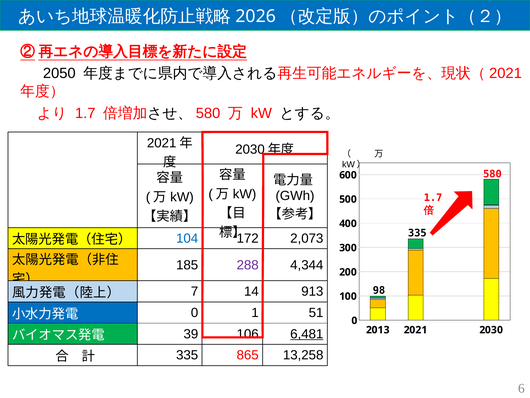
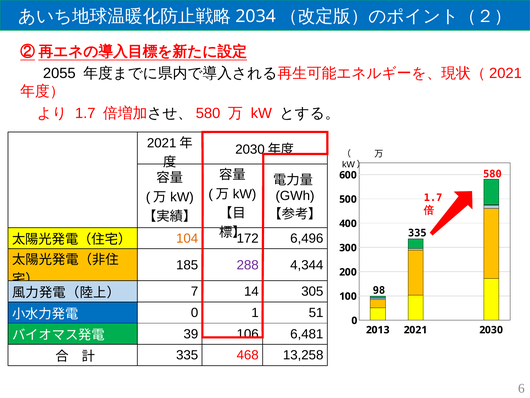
2026: 2026 -> 2034
2050: 2050 -> 2055
104 colour: blue -> orange
2,073: 2,073 -> 6,496
913: 913 -> 305
6,481 underline: present -> none
865: 865 -> 468
